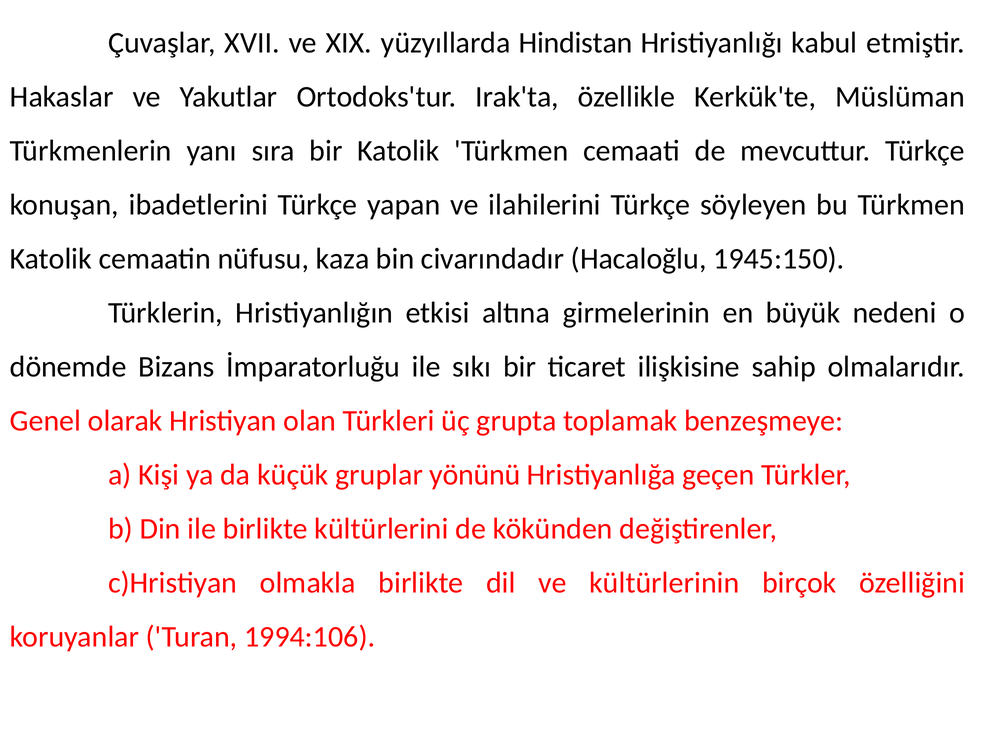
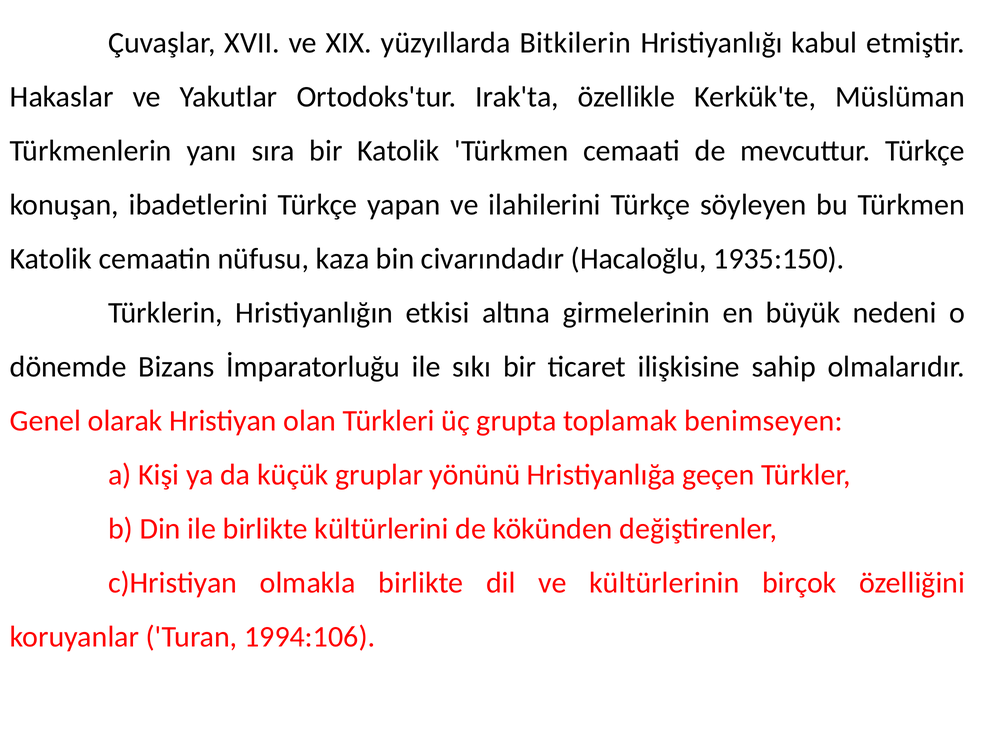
Hindistan: Hindistan -> Bitkilerin
1945:150: 1945:150 -> 1935:150
benzeşmeye: benzeşmeye -> benimseyen
